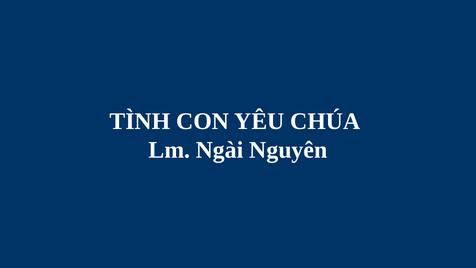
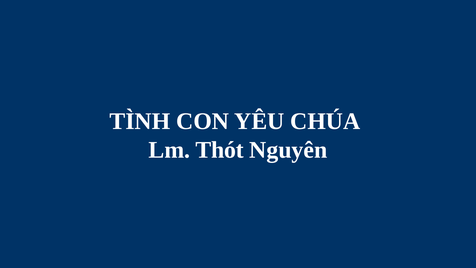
Ngài: Ngài -> Thót
